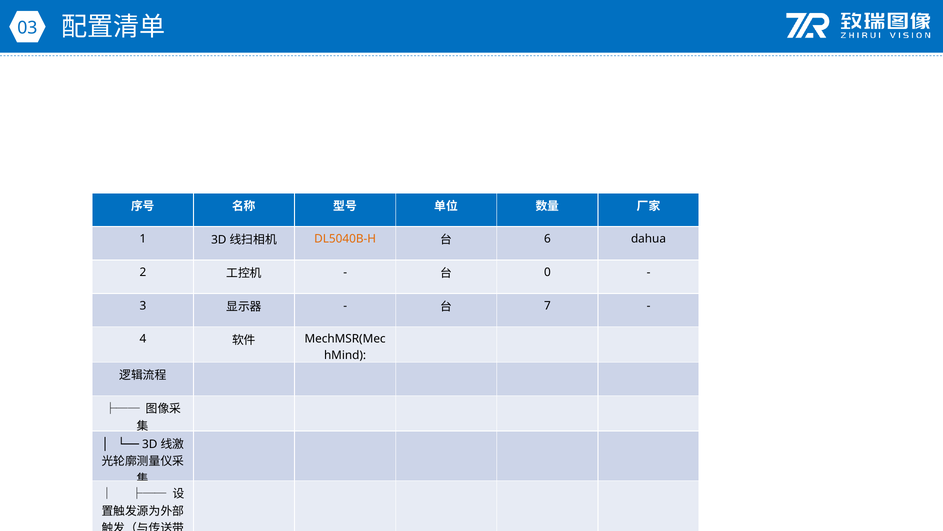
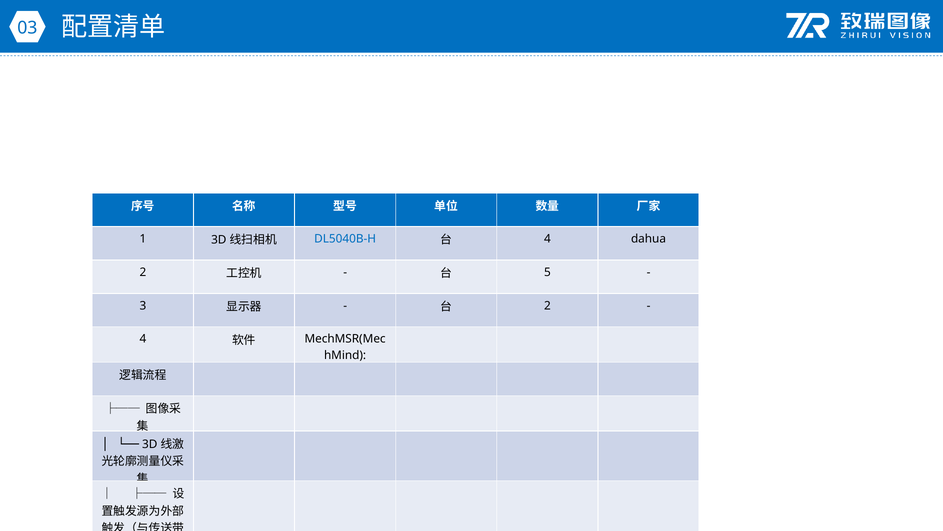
DL5040B-H colour: orange -> blue
6 at (547, 238): 6 -> 4
0: 0 -> 5
7 at (547, 305): 7 -> 2
